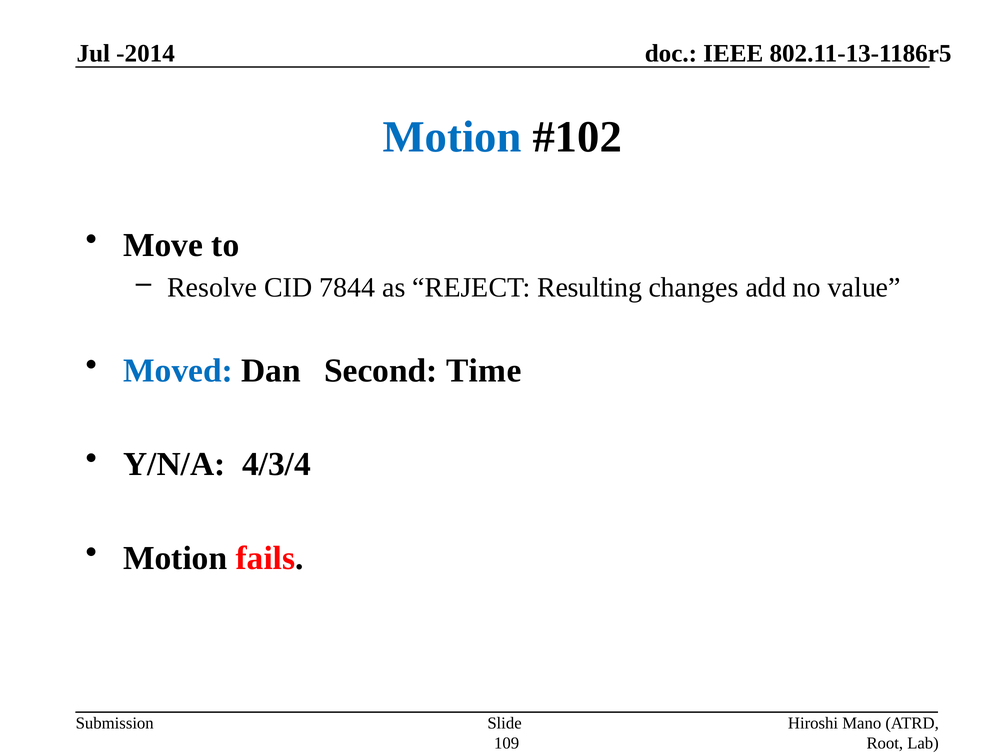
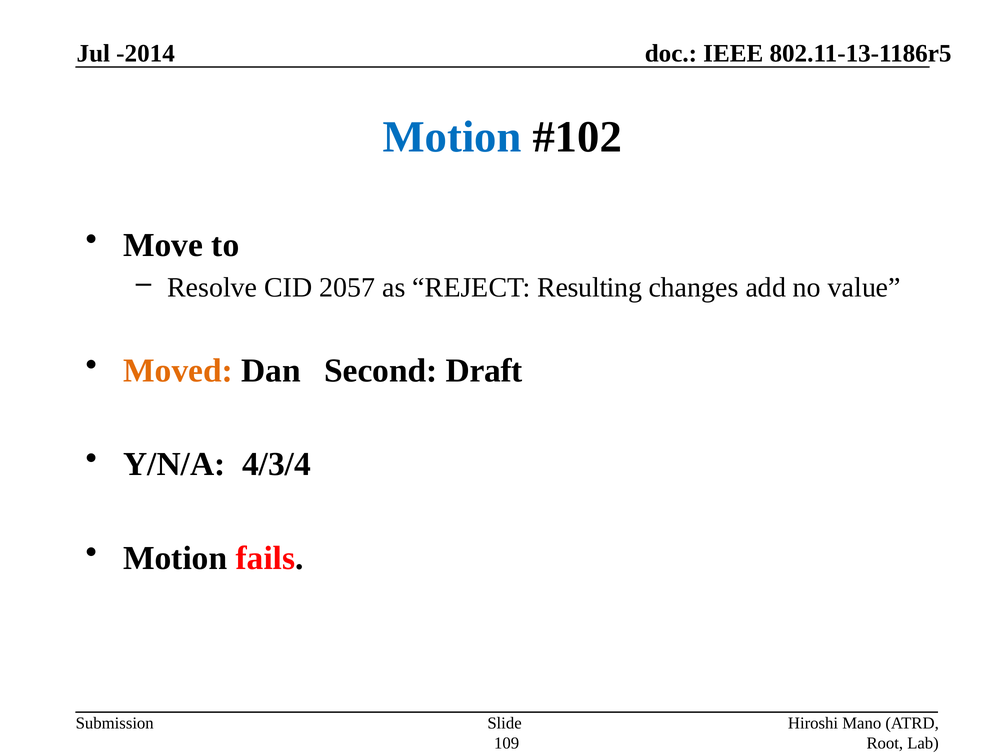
7844: 7844 -> 2057
Moved colour: blue -> orange
Time: Time -> Draft
